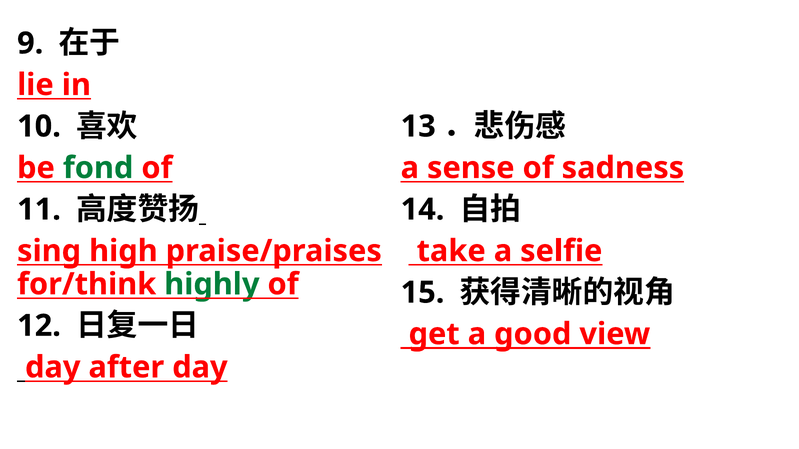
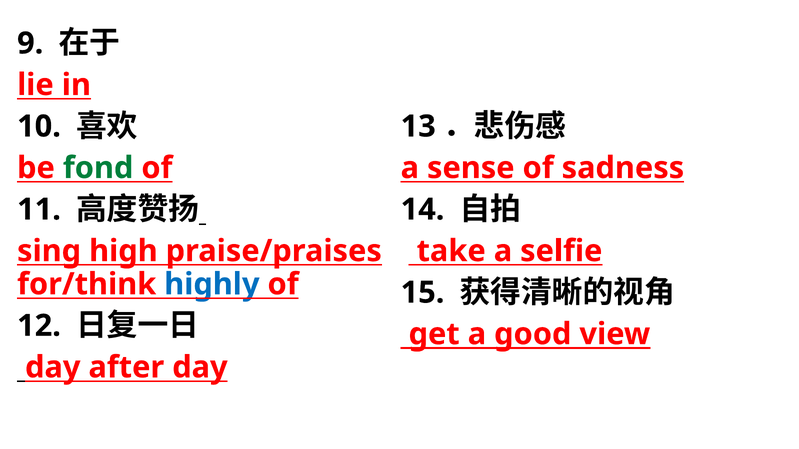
highly colour: green -> blue
